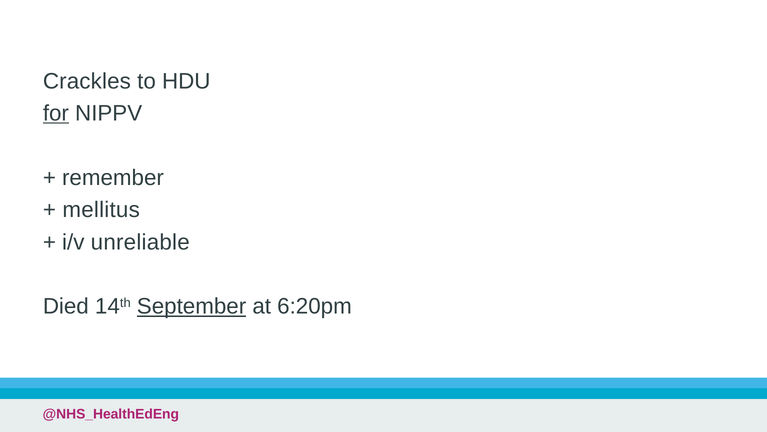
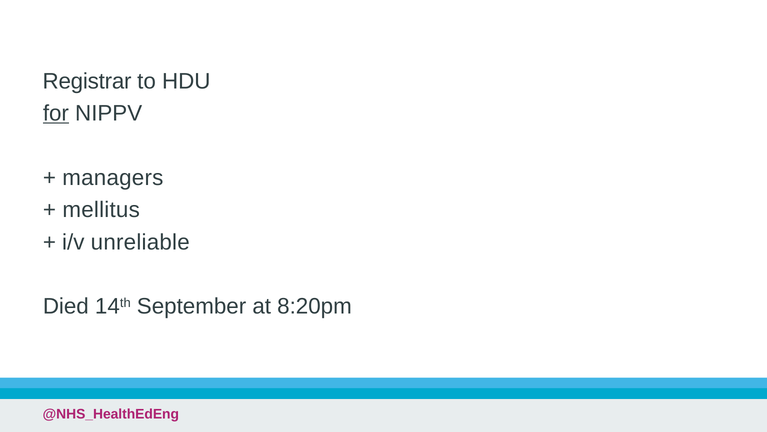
Crackles: Crackles -> Registrar
remember: remember -> managers
September underline: present -> none
6:20pm: 6:20pm -> 8:20pm
